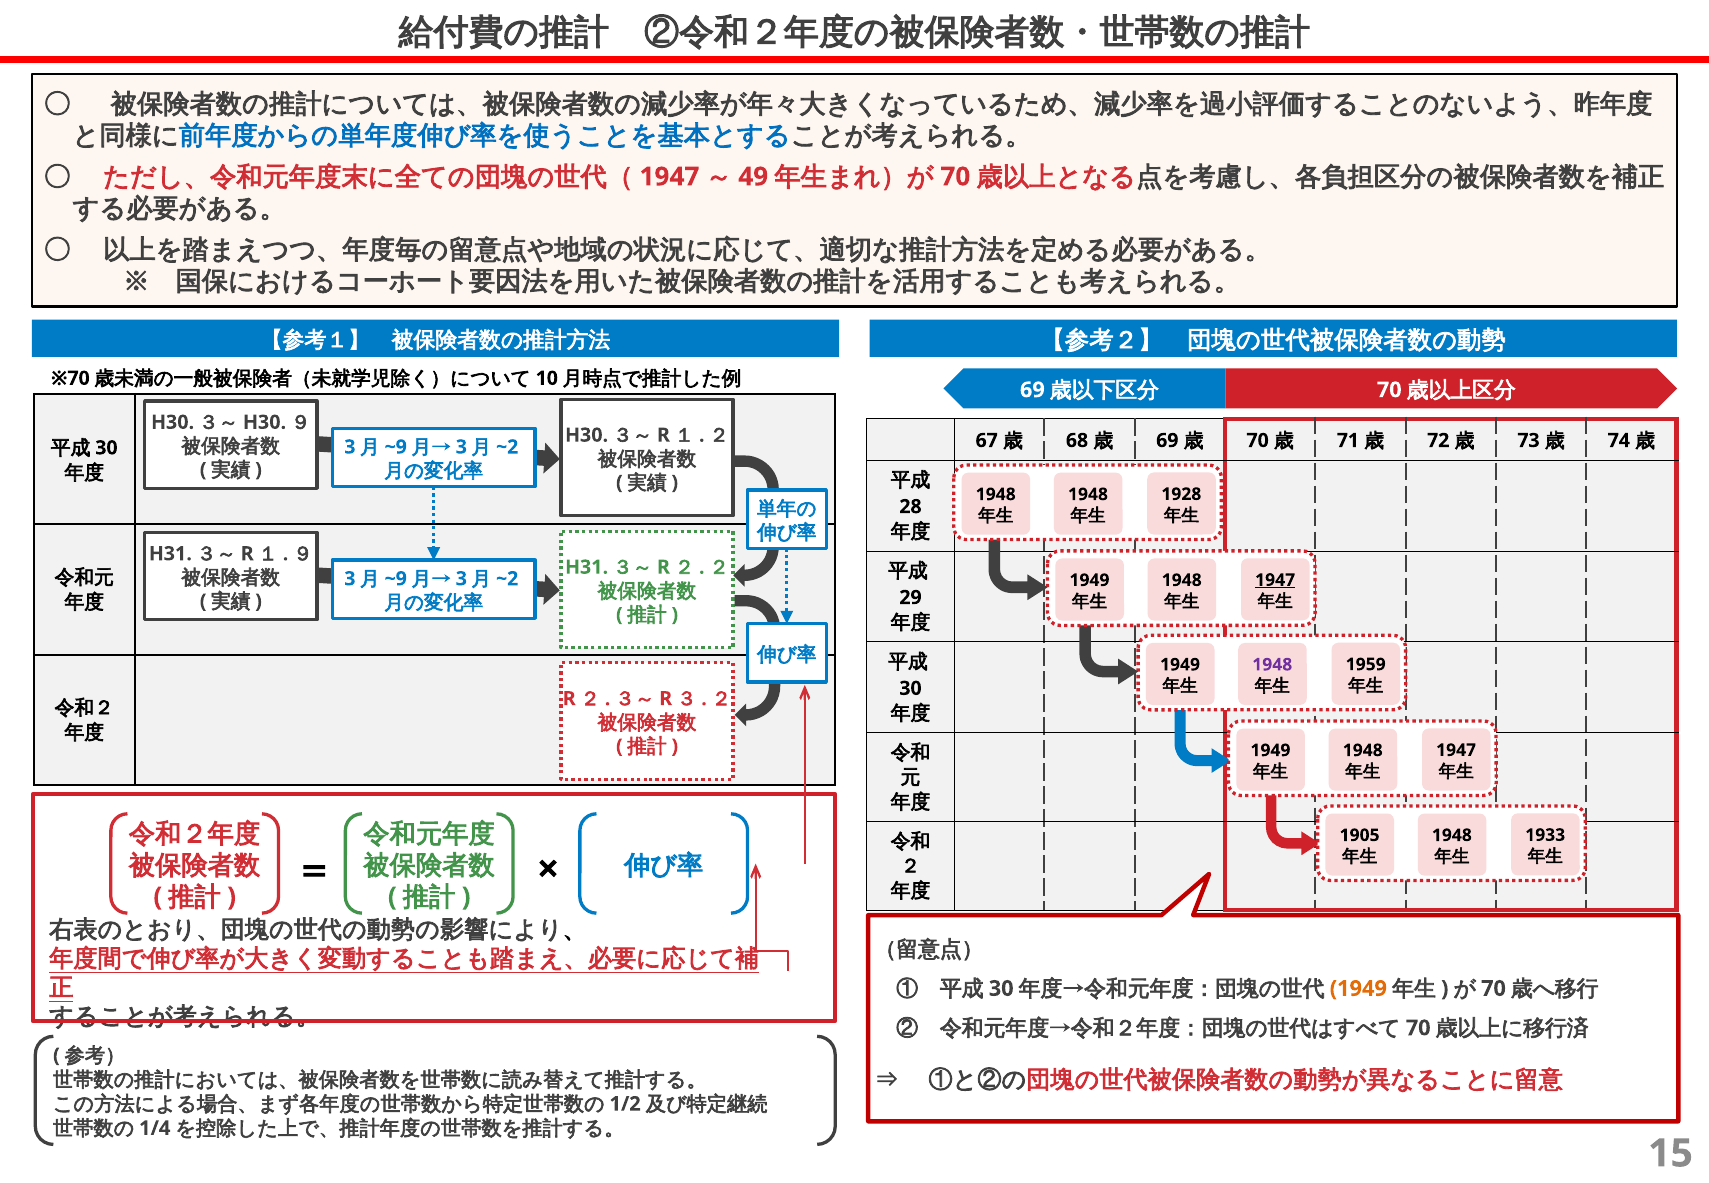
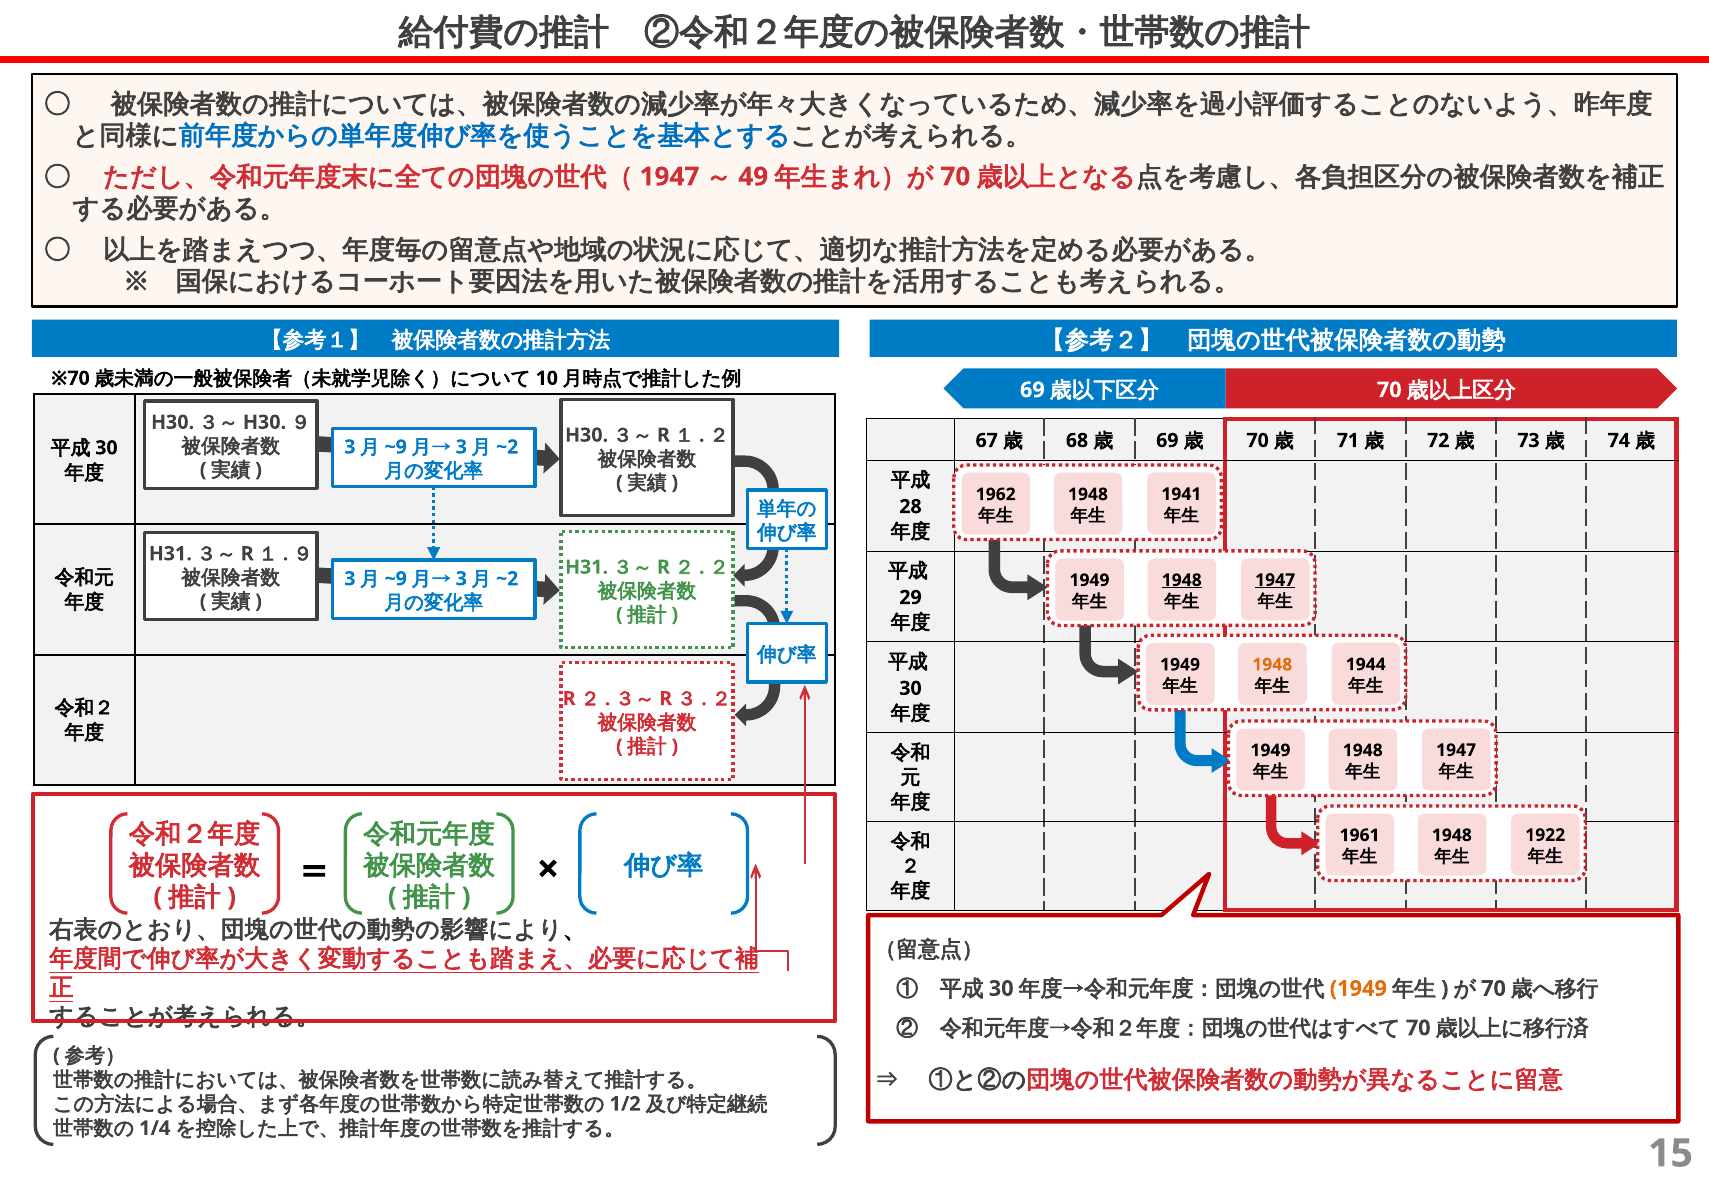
1928: 1928 -> 1941
1948 at (996, 494): 1948 -> 1962
1948 at (1182, 580) underline: none -> present
1959: 1959 -> 1944
1948 at (1272, 665) colour: purple -> orange
1933: 1933 -> 1922
1905: 1905 -> 1961
